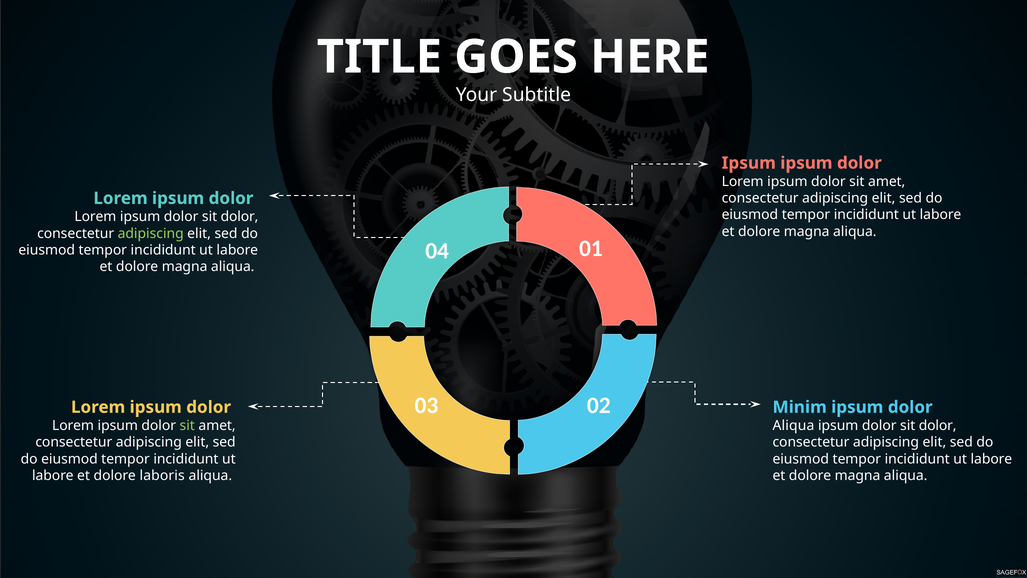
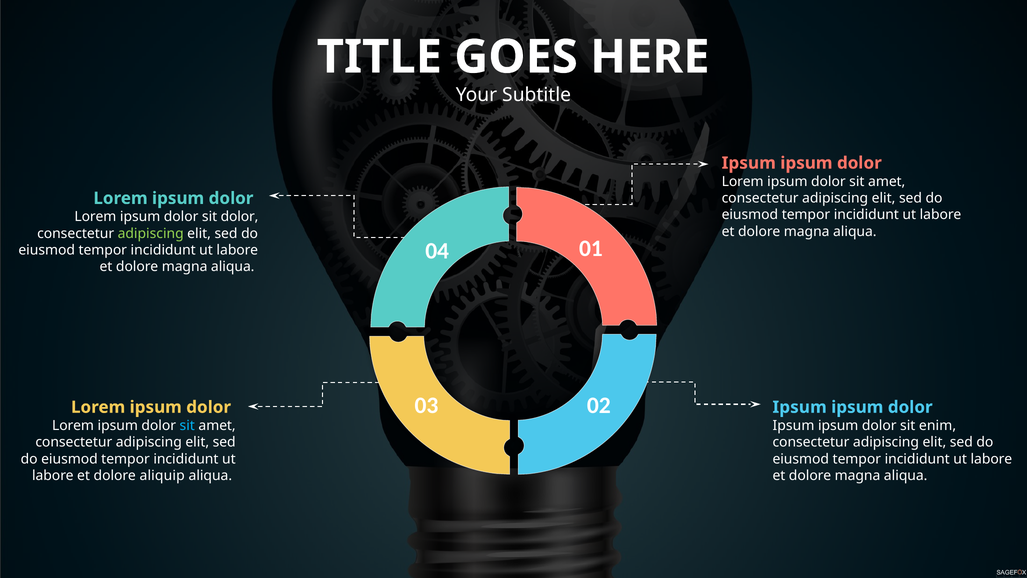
Minim at (800, 407): Minim -> Ipsum
sit at (187, 425) colour: light green -> light blue
Aliqua at (793, 425): Aliqua -> Ipsum
dolor at (938, 425): dolor -> enim
laboris: laboris -> aliquip
